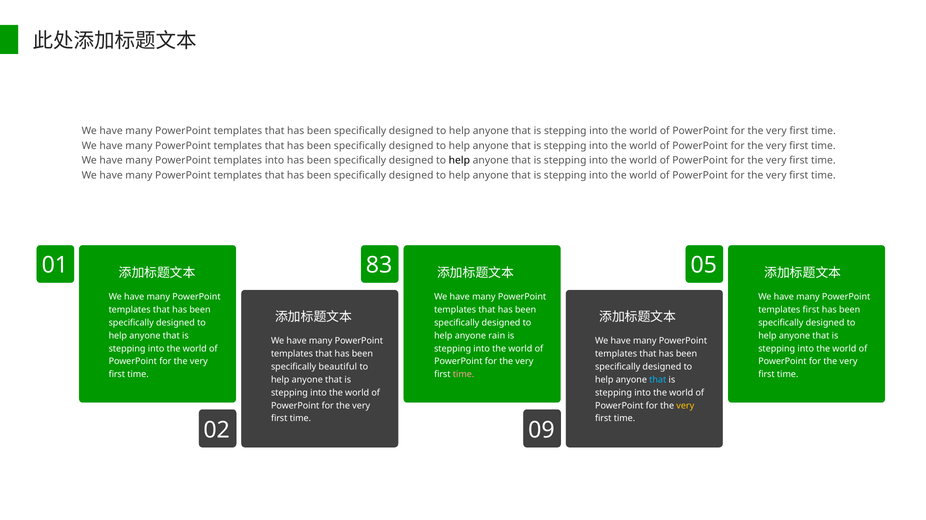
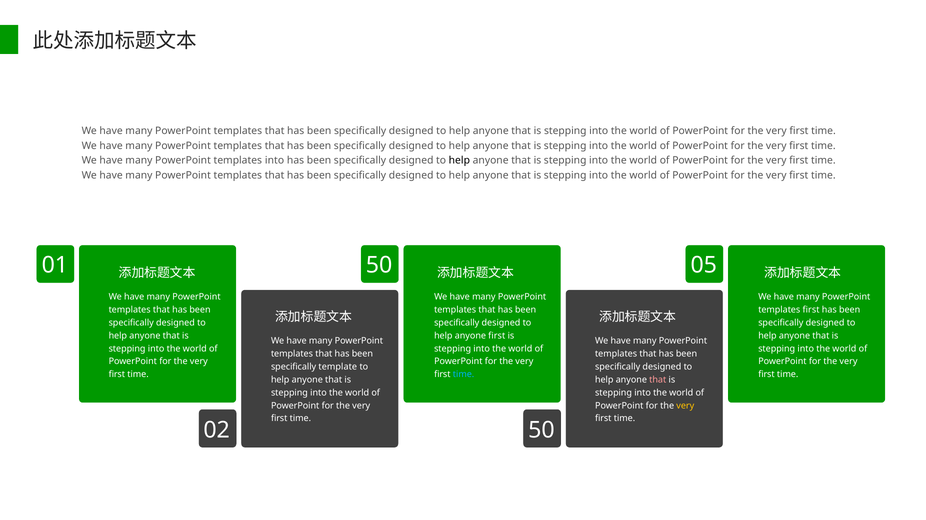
01 83: 83 -> 50
anyone rain: rain -> first
beautiful: beautiful -> template
time at (464, 375) colour: pink -> light blue
that at (658, 380) colour: light blue -> pink
02 09: 09 -> 50
